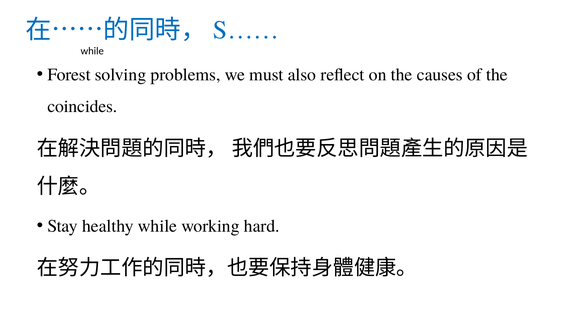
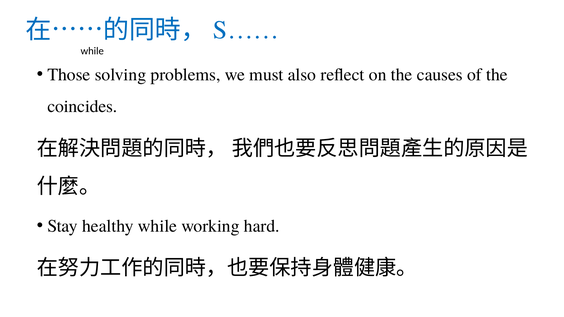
Forest: Forest -> Those
